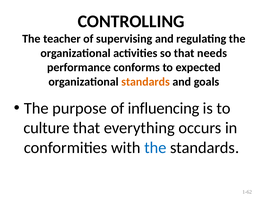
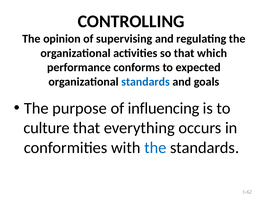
teacher: teacher -> opinion
needs: needs -> which
standards at (146, 82) colour: orange -> blue
